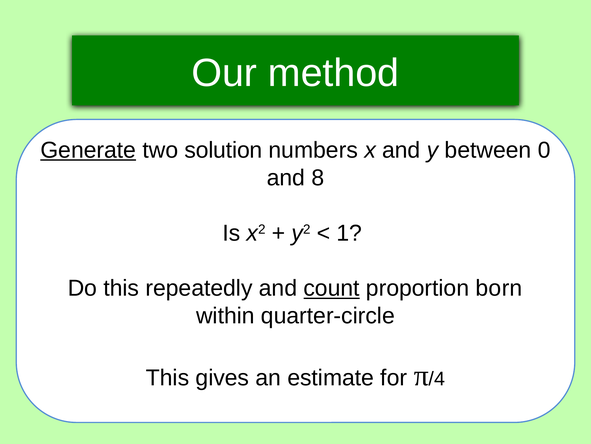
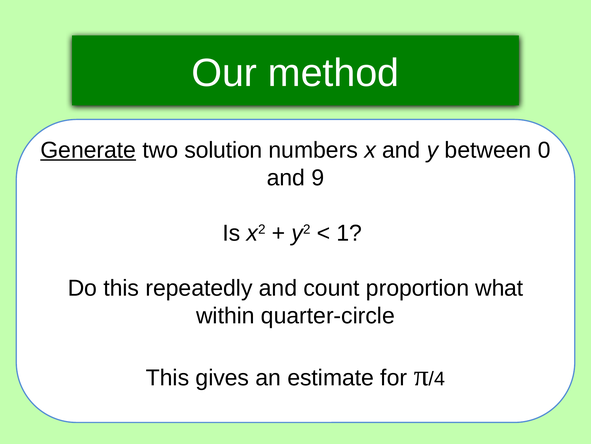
8: 8 -> 9
count underline: present -> none
born: born -> what
